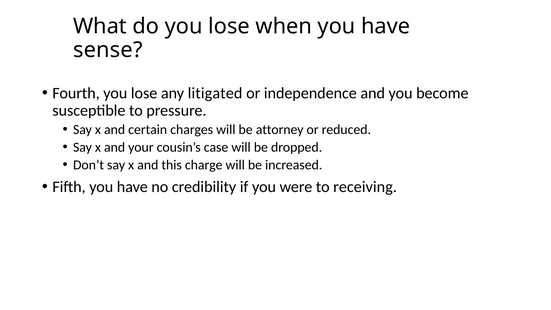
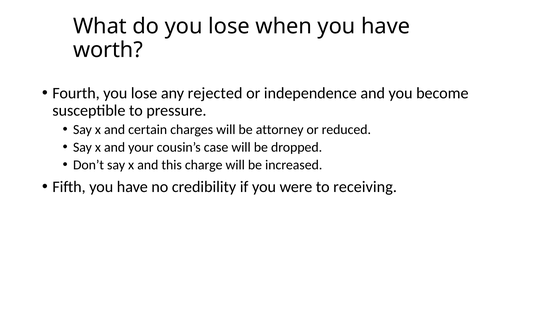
sense: sense -> worth
litigated: litigated -> rejected
